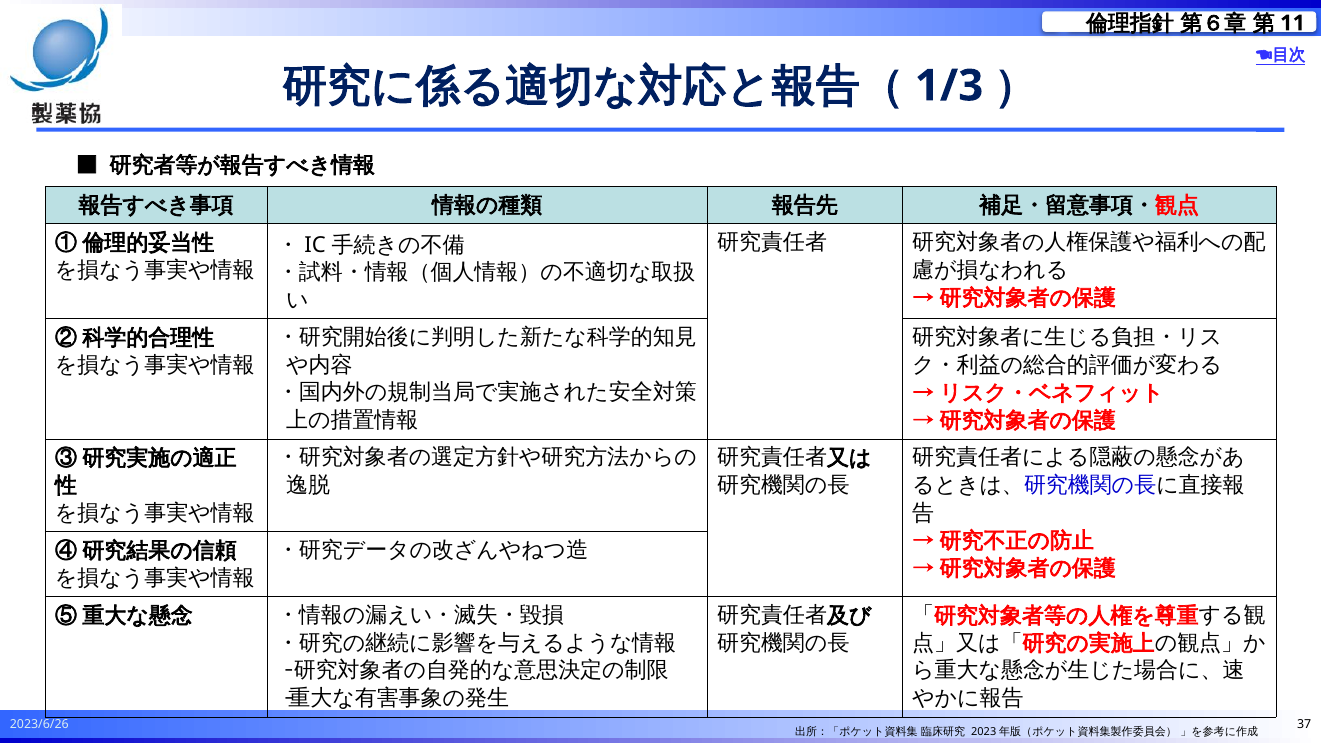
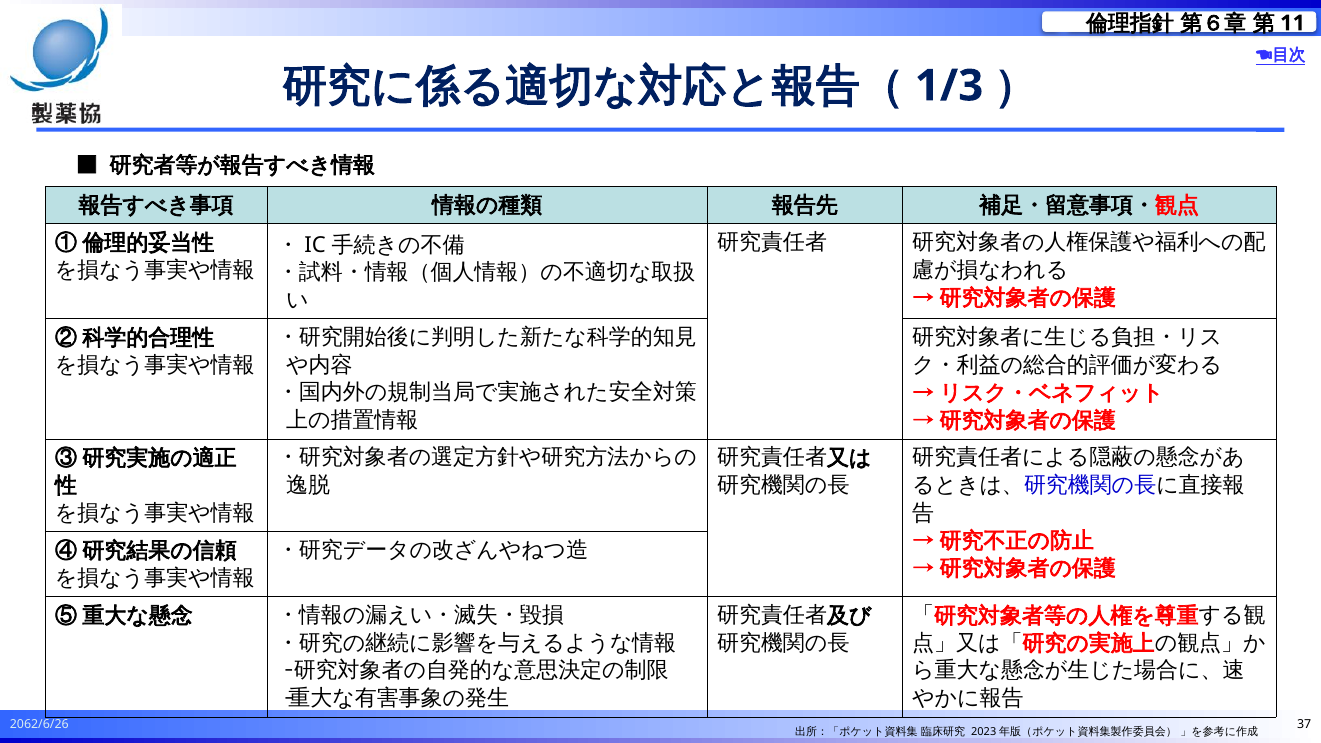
2023/6/26: 2023/6/26 -> 2062/6/26
